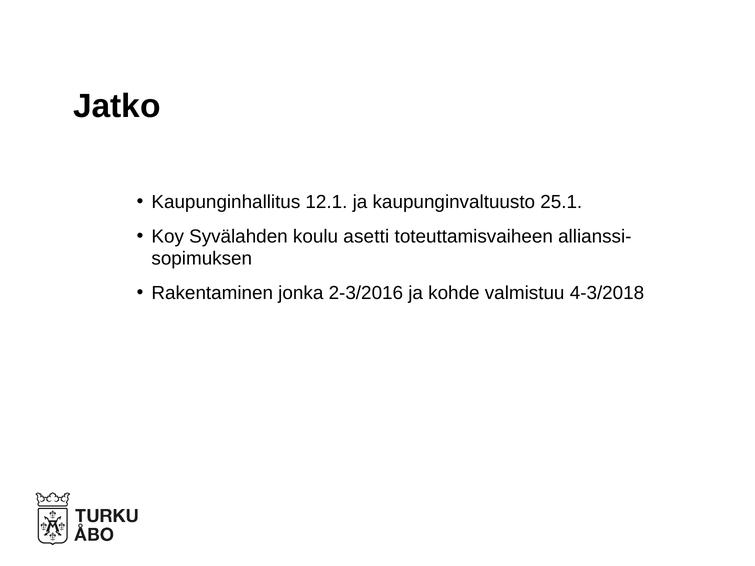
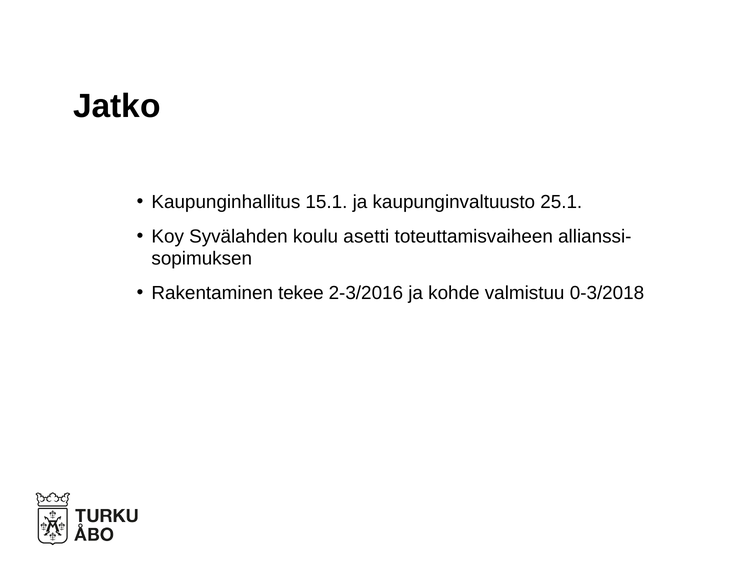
12.1: 12.1 -> 15.1
jonka: jonka -> tekee
4-3/2018: 4-3/2018 -> 0-3/2018
